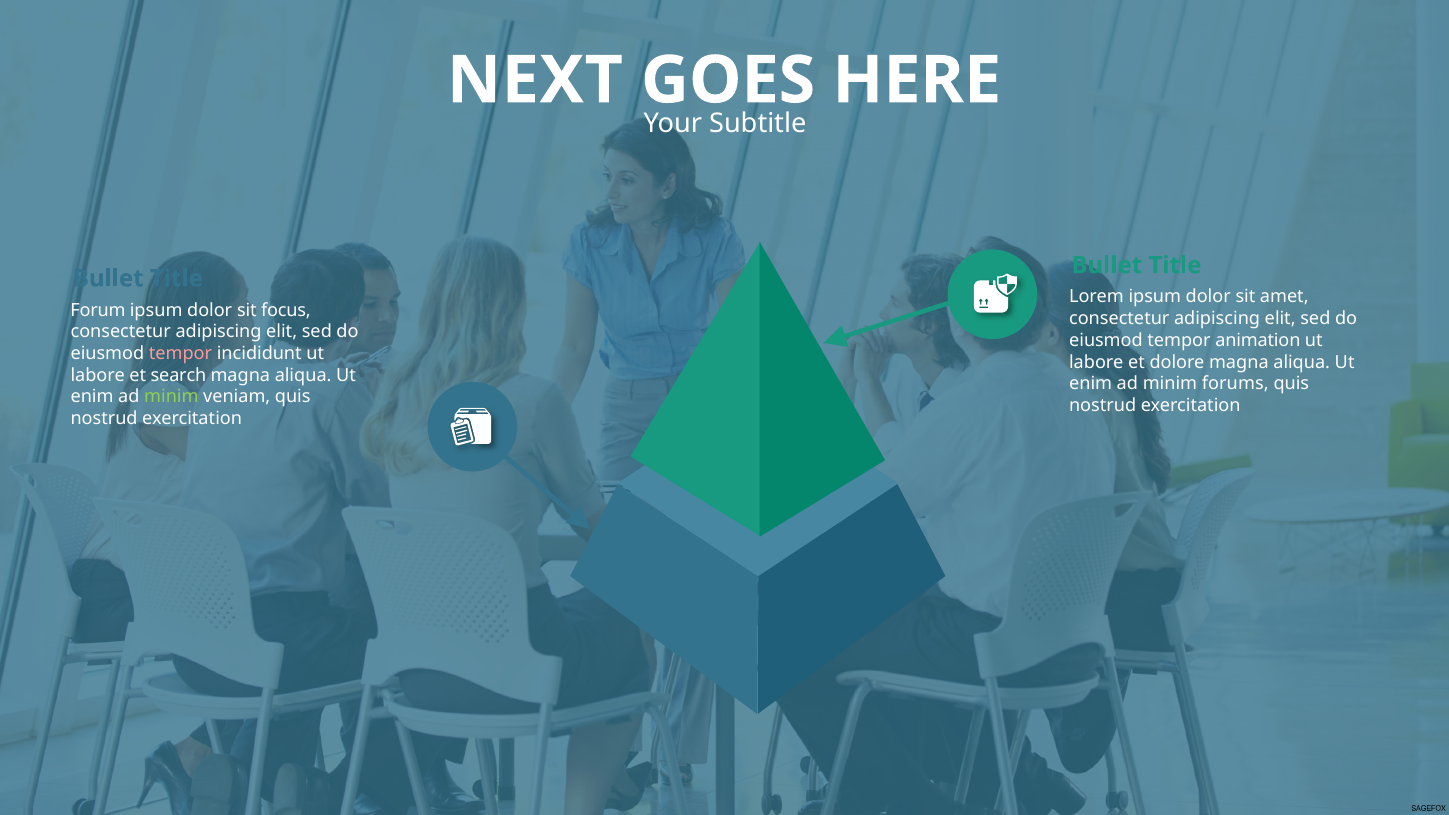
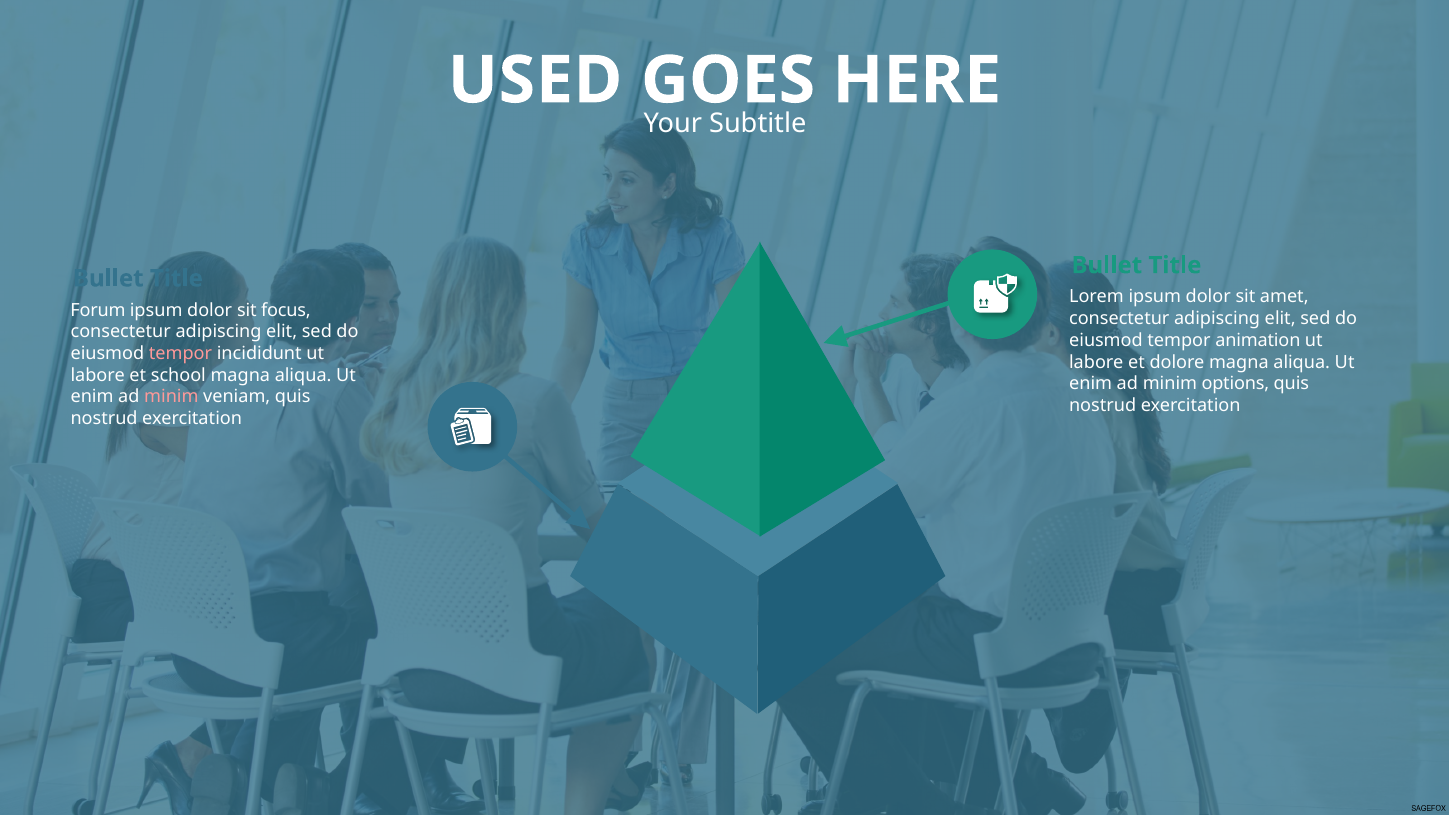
NEXT: NEXT -> USED
search: search -> school
forums: forums -> options
minim at (171, 397) colour: light green -> pink
